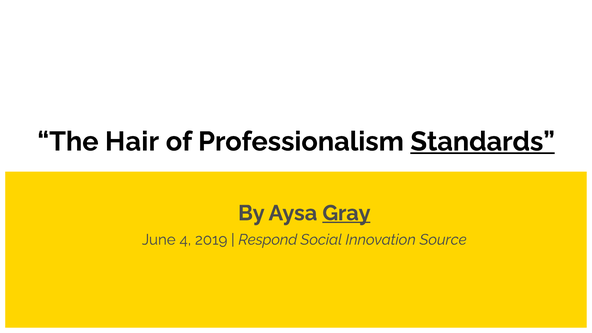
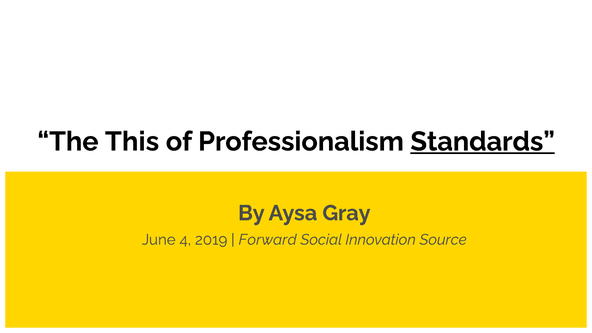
Hair: Hair -> This
Gray underline: present -> none
Respond: Respond -> Forward
